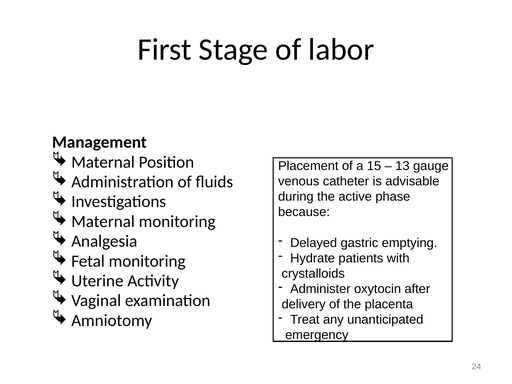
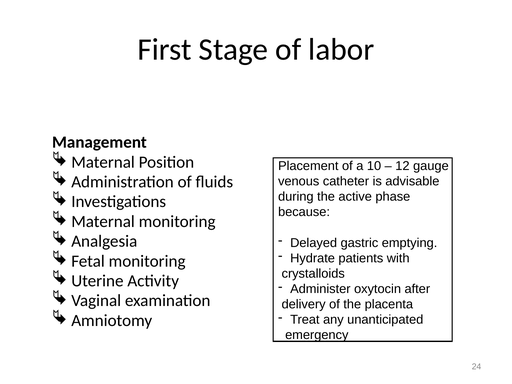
15: 15 -> 10
13: 13 -> 12
